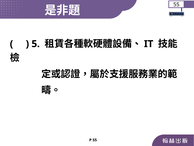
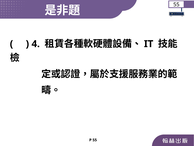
5: 5 -> 4
